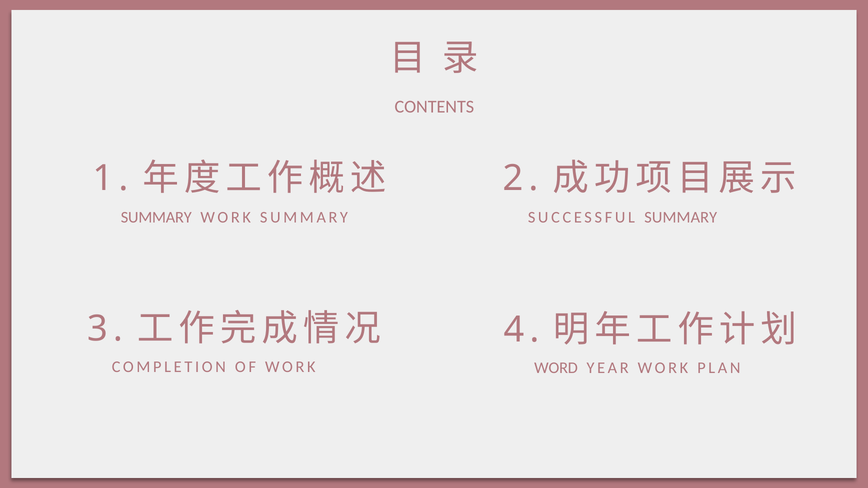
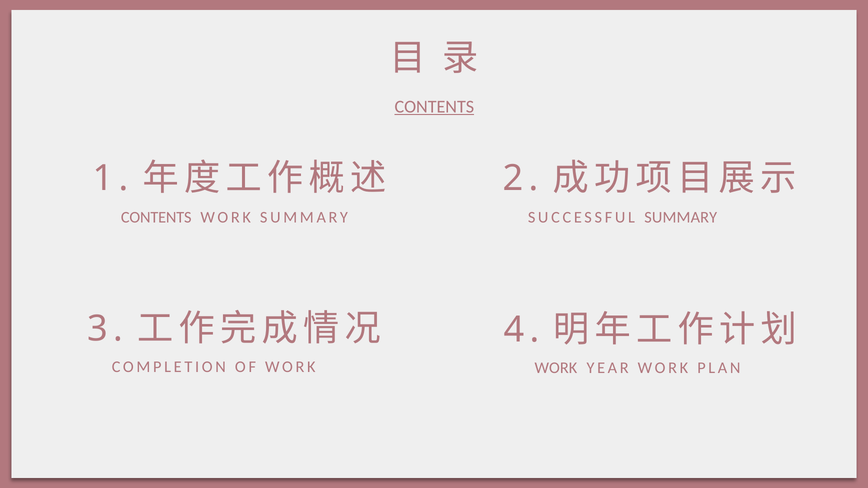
CONTENTS at (434, 107) underline: none -> present
SUMMARY at (156, 218): SUMMARY -> CONTENTS
WORD at (556, 368): WORD -> WORK
